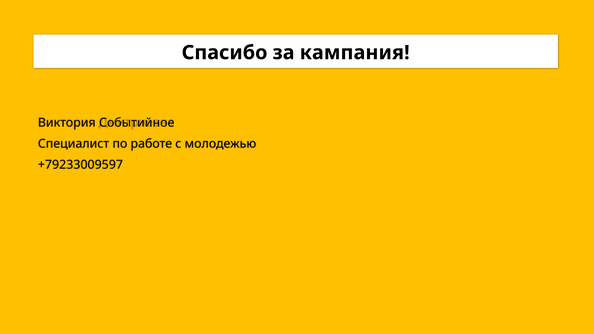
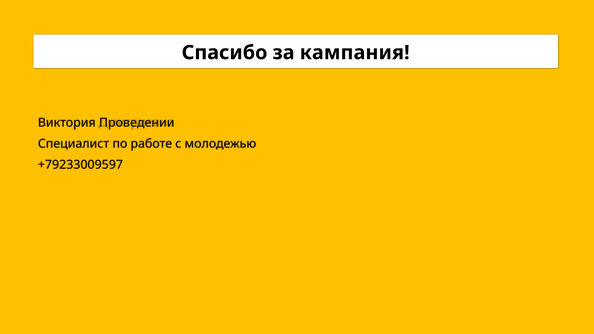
Событийное: Событийное -> Проведении
